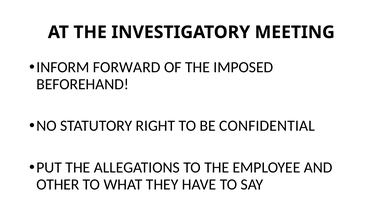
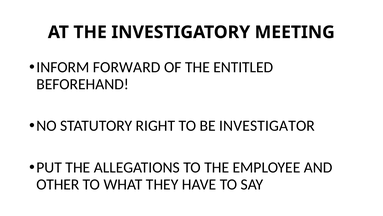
IMPOSED: IMPOSED -> ENTITLED
CONFIDENTIAL: CONFIDENTIAL -> INVESTIGATOR
